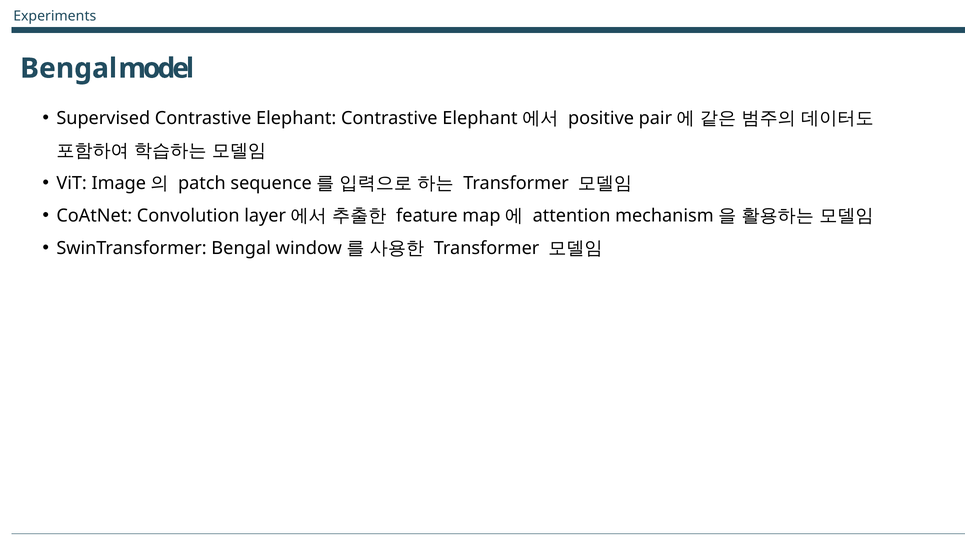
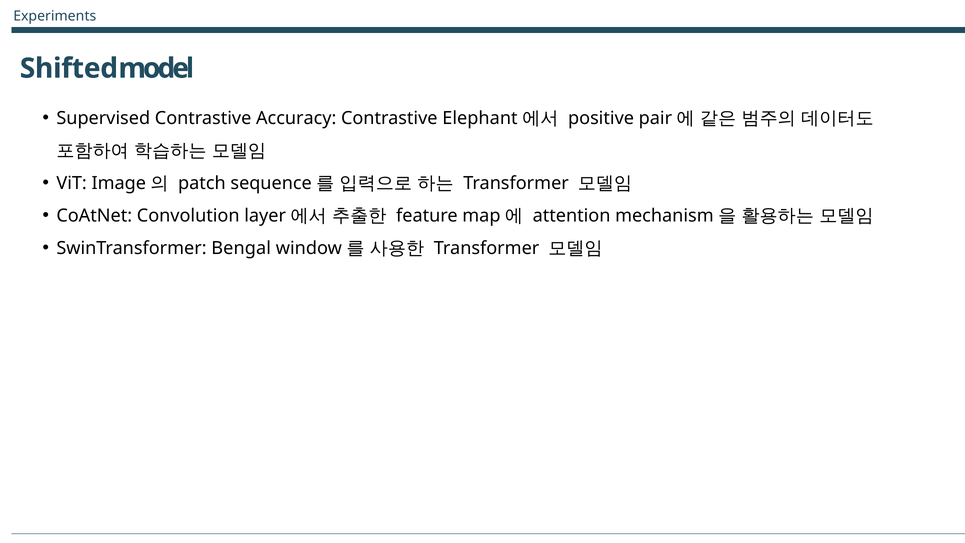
Bengal at (69, 68): Bengal -> Shifted
Supervised Contrastive Elephant: Elephant -> Accuracy
